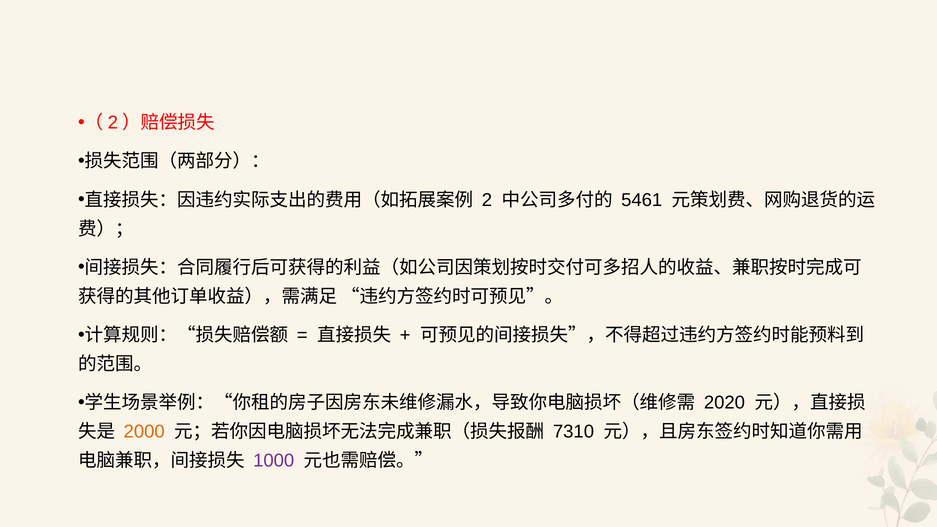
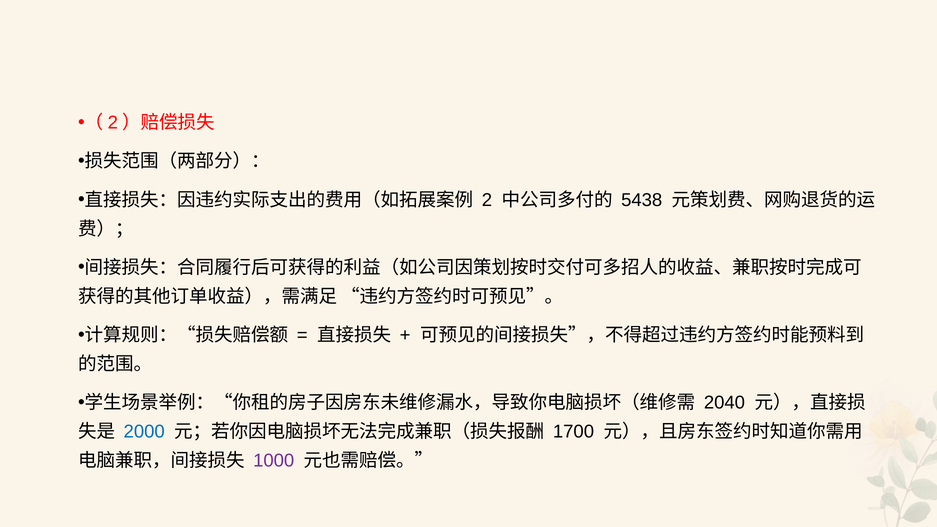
5461: 5461 -> 5438
2020: 2020 -> 2040
2000 colour: orange -> blue
7310: 7310 -> 1700
